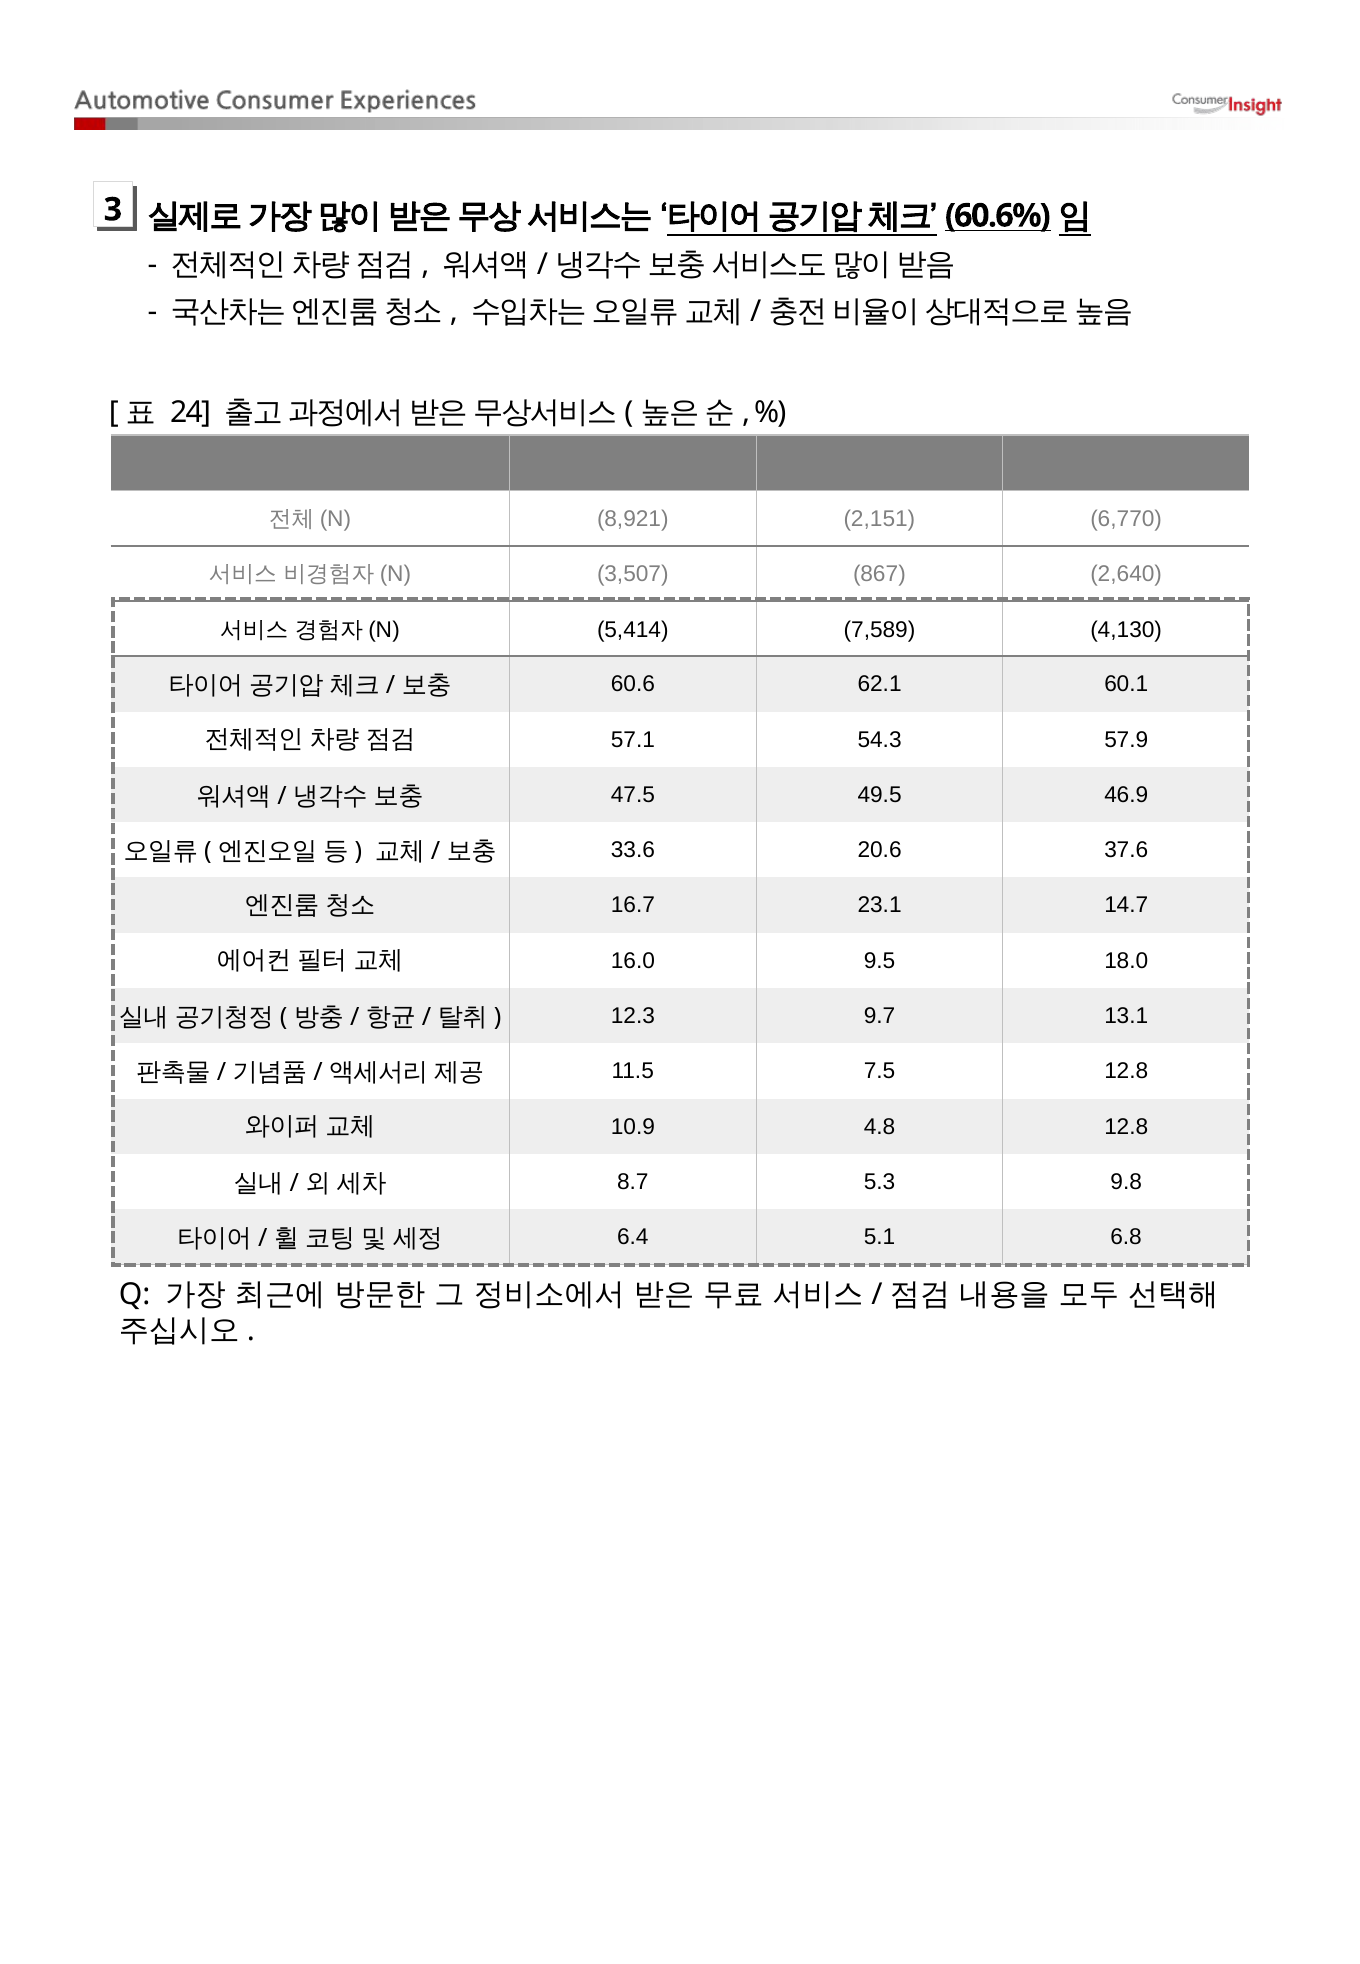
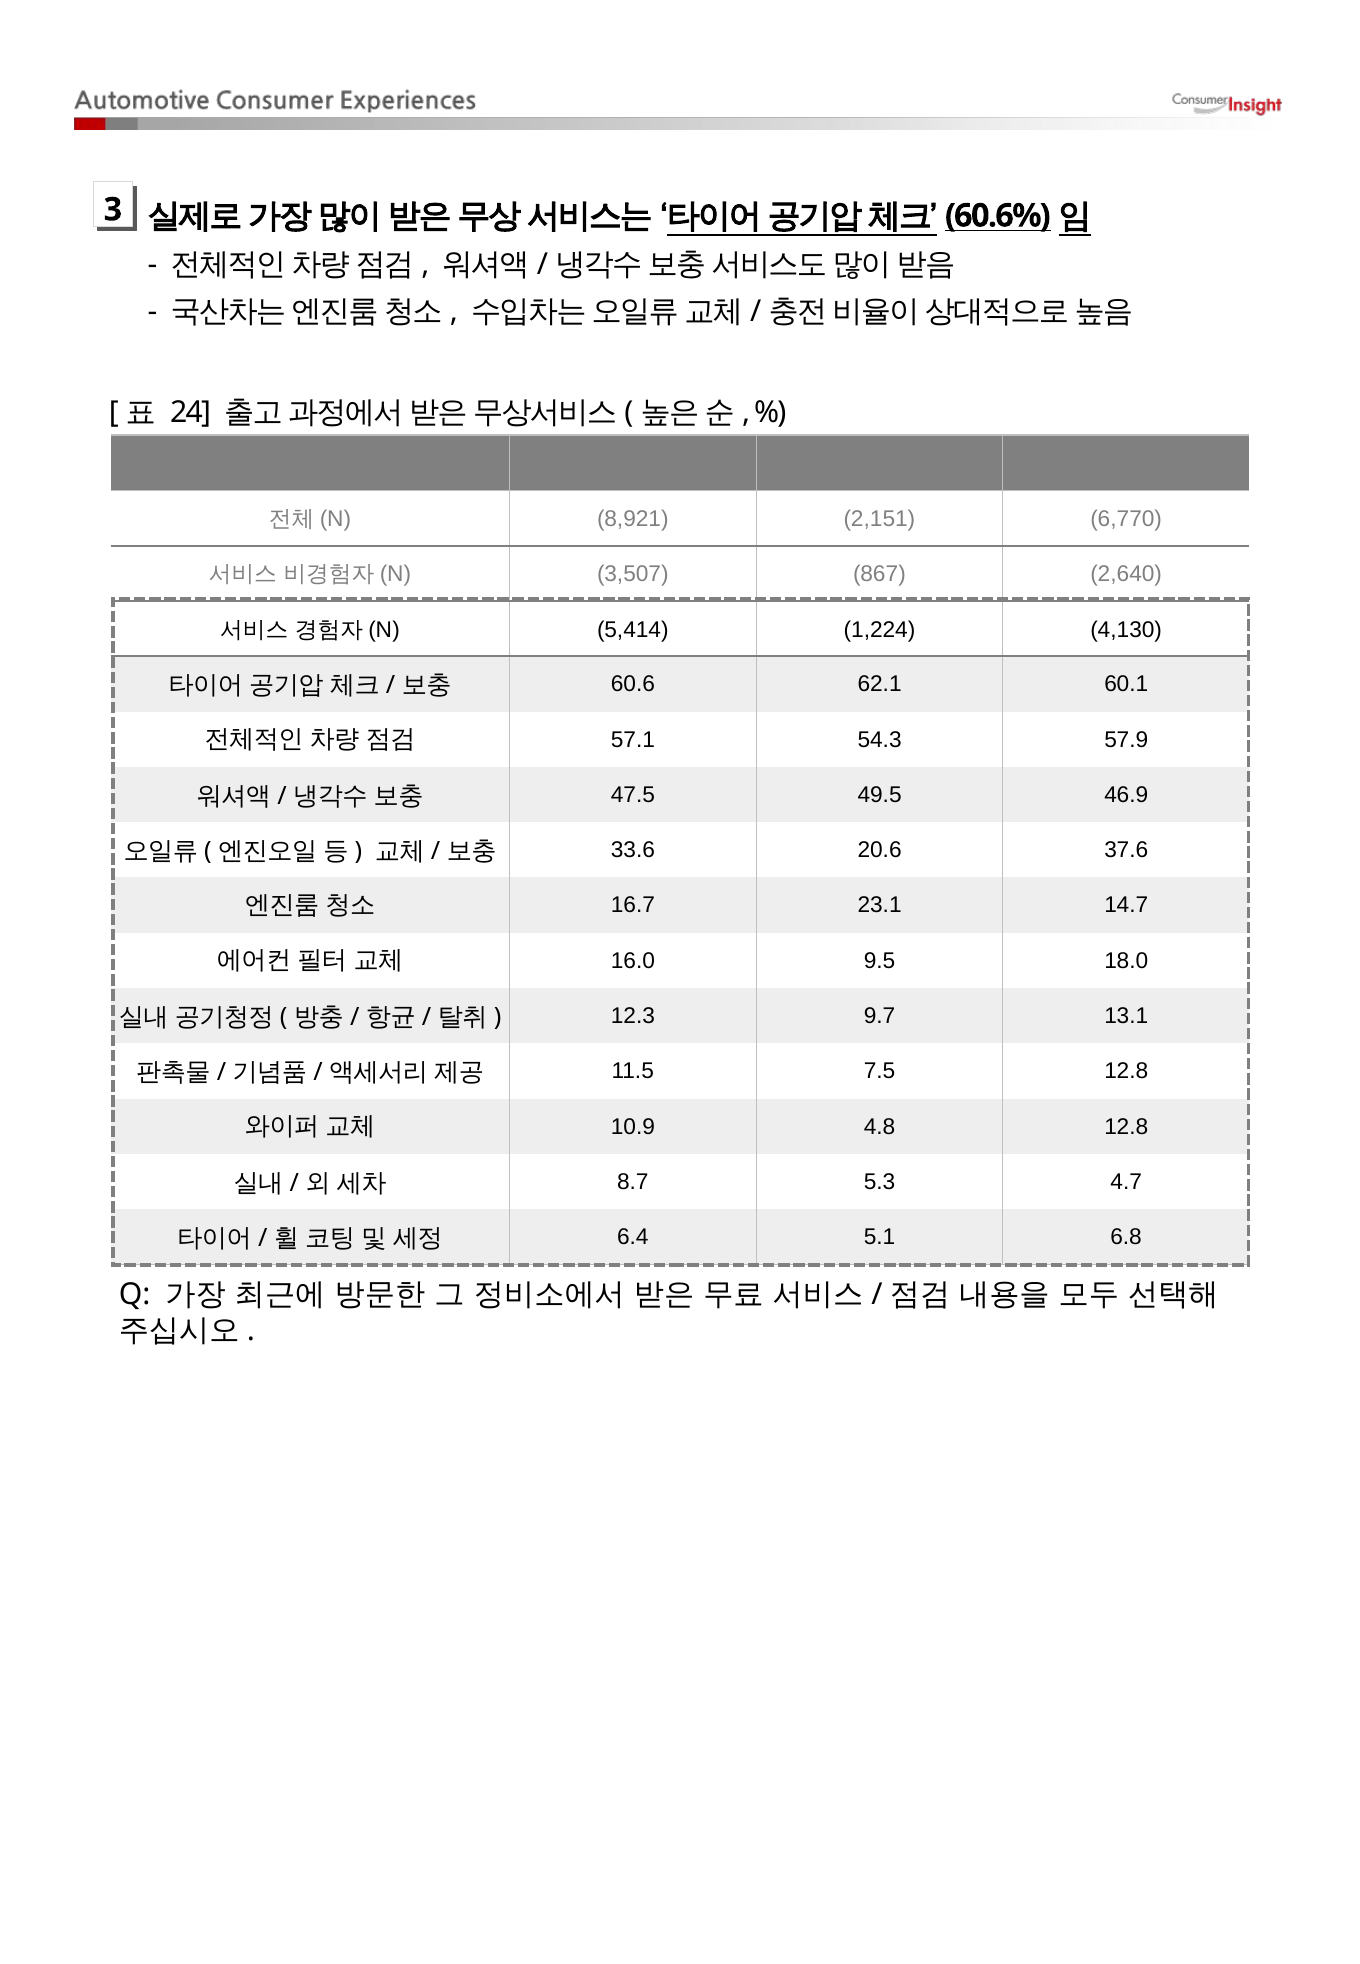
7,589: 7,589 -> 1,224
9.8: 9.8 -> 4.7
